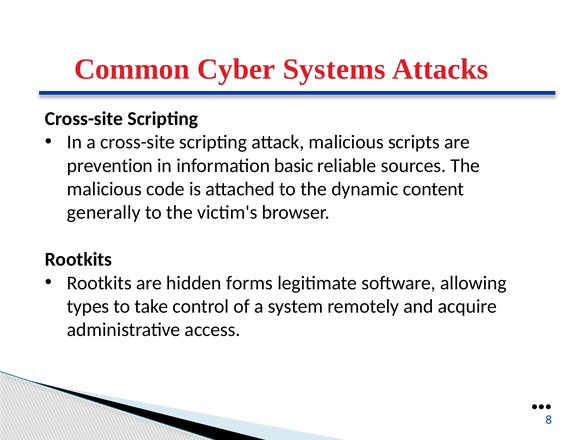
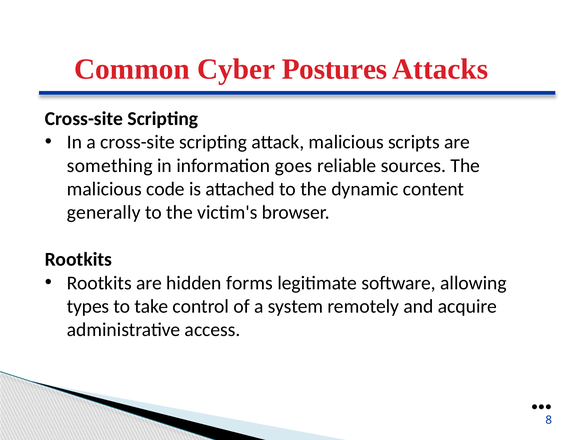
Systems: Systems -> Postures
prevention: prevention -> something
basic: basic -> goes
